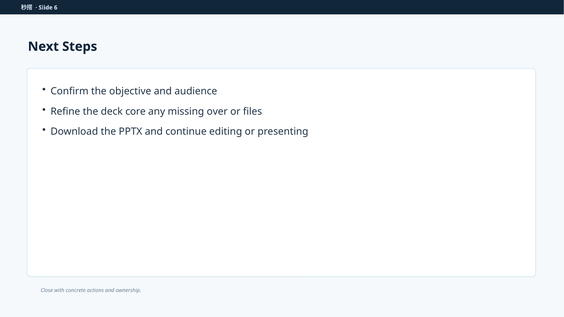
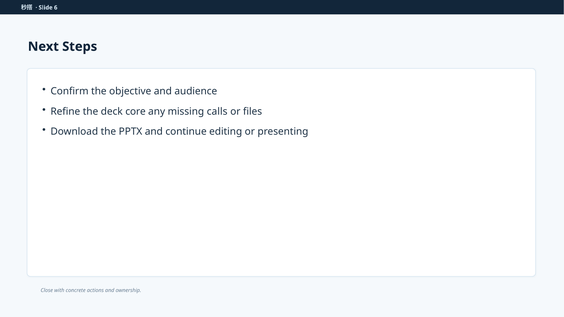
over: over -> calls
